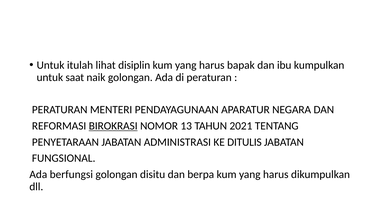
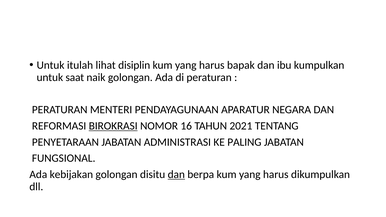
13: 13 -> 16
DITULIS: DITULIS -> PALING
berfungsi: berfungsi -> kebijakan
dan at (176, 175) underline: none -> present
